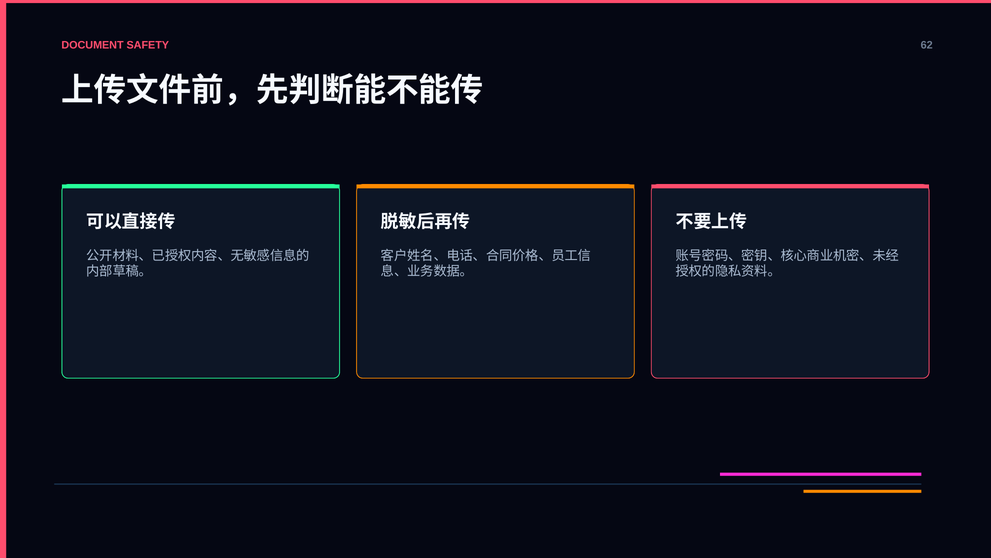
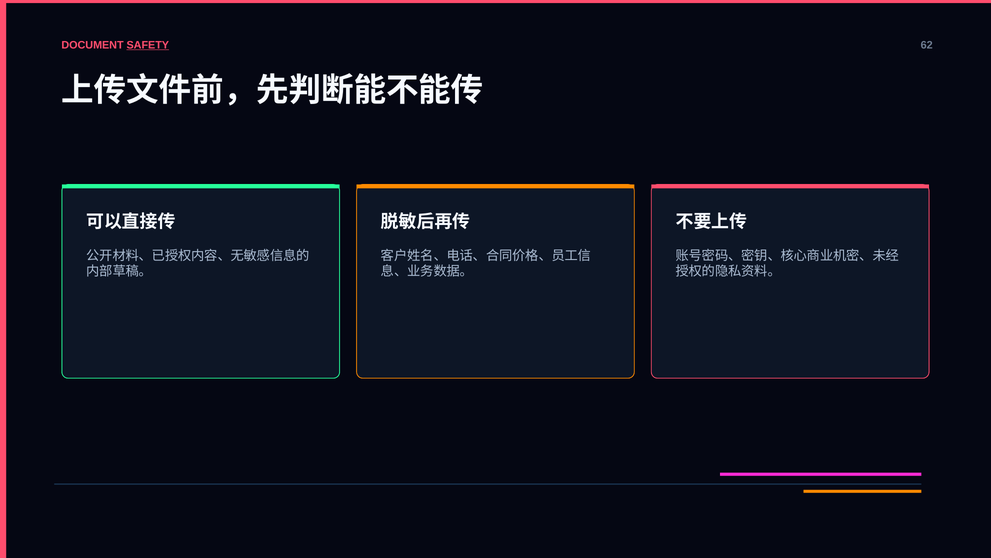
SAFETY underline: none -> present
